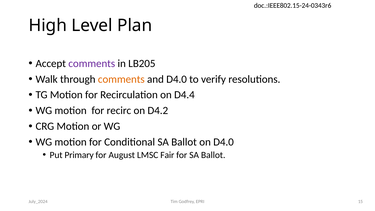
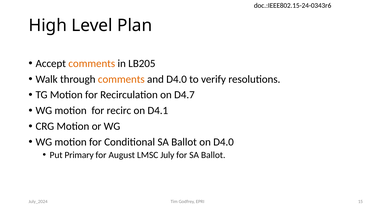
comments at (92, 63) colour: purple -> orange
D4.4: D4.4 -> D4.7
D4.2: D4.2 -> D4.1
Fair: Fair -> July
